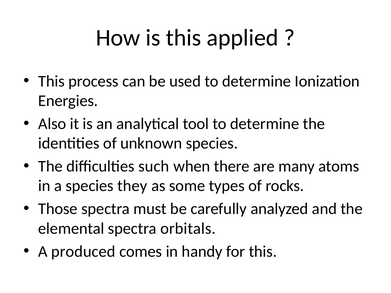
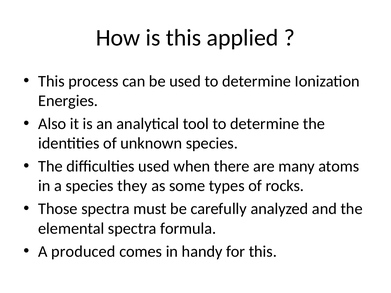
difficulties such: such -> used
orbitals: orbitals -> formula
